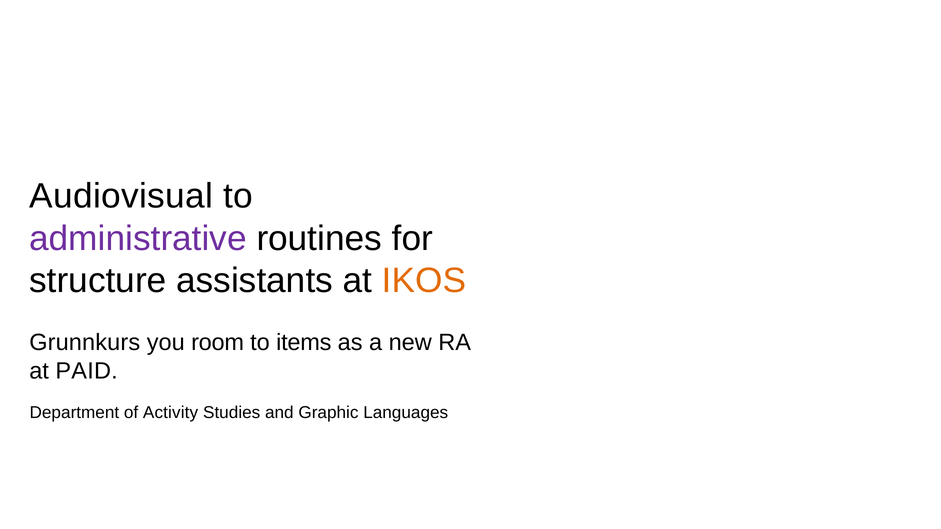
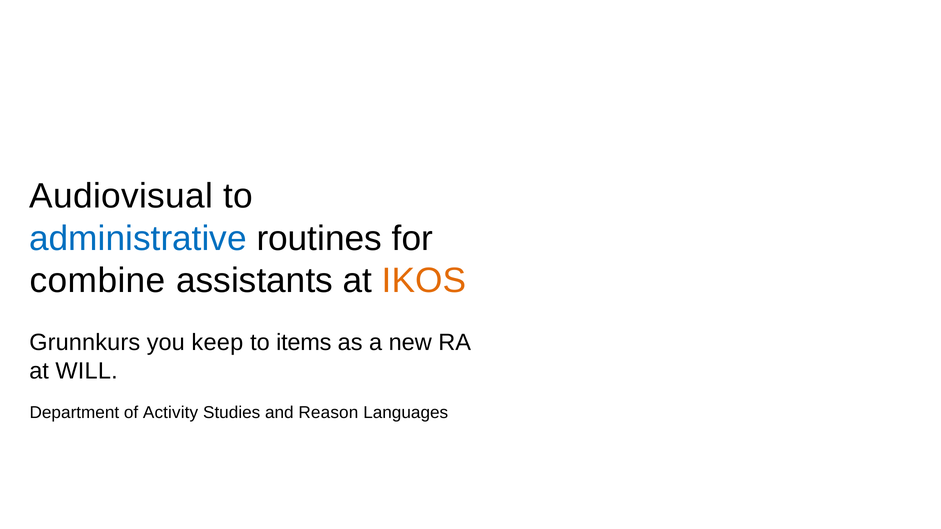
administrative colour: purple -> blue
structure: structure -> combine
room: room -> keep
PAID: PAID -> WILL
Graphic: Graphic -> Reason
